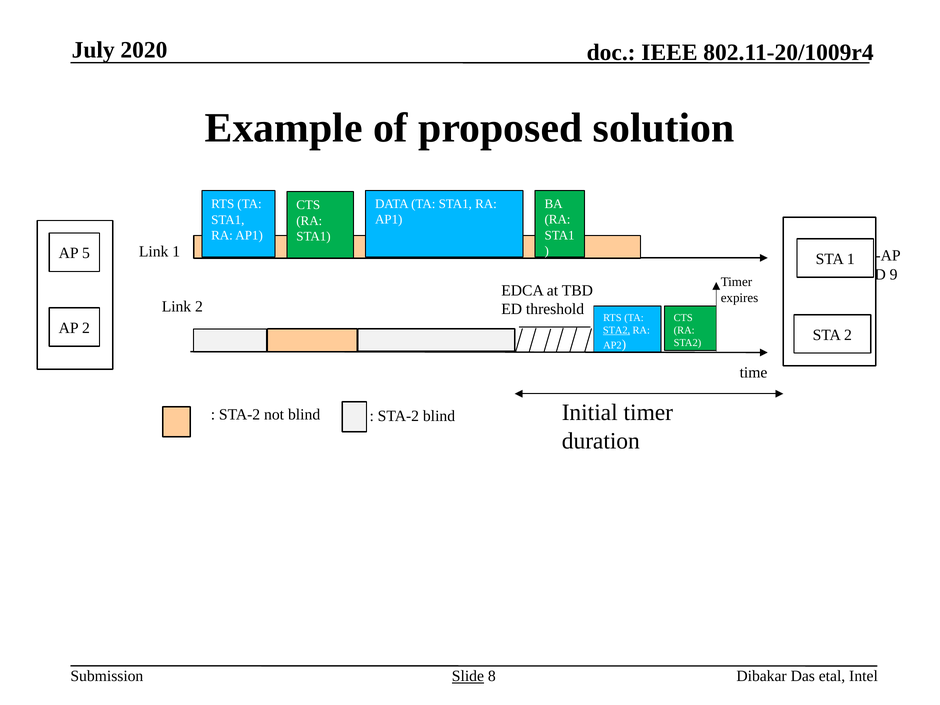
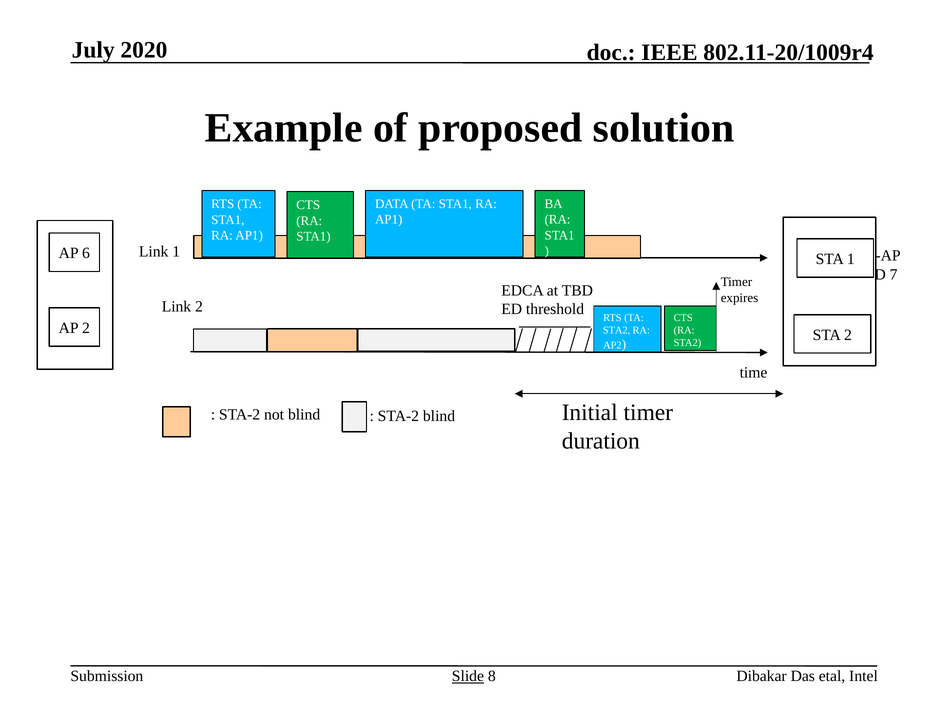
5: 5 -> 6
9: 9 -> 7
STA2 at (617, 330) underline: present -> none
